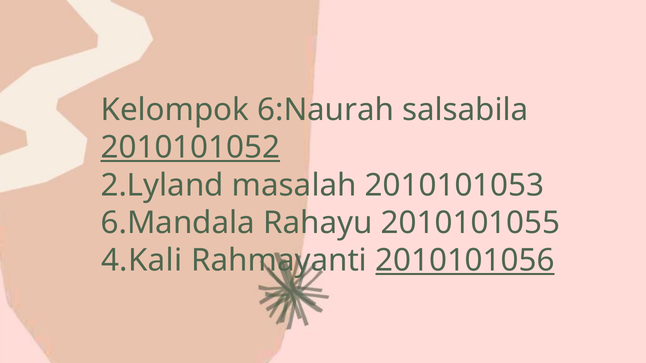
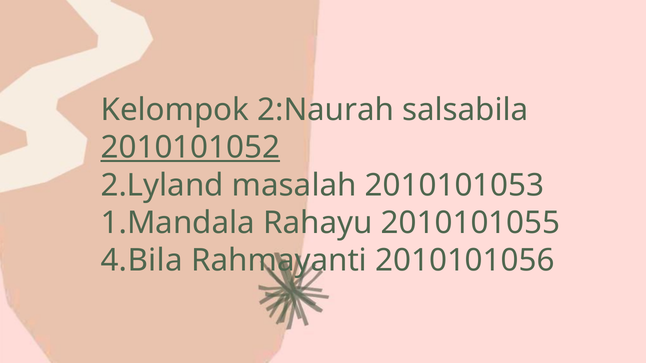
6:Naurah: 6:Naurah -> 2:Naurah
6.Mandala: 6.Mandala -> 1.Mandala
4.Kali: 4.Kali -> 4.Bila
2010101056 underline: present -> none
